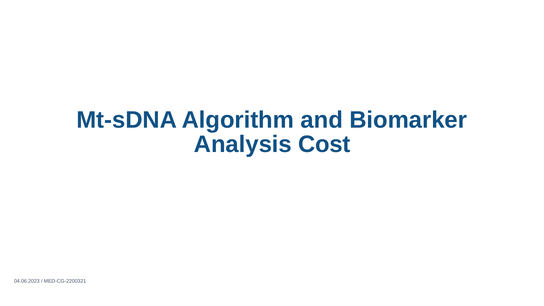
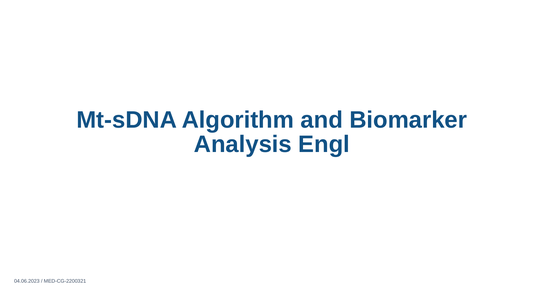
Cost: Cost -> Engl
